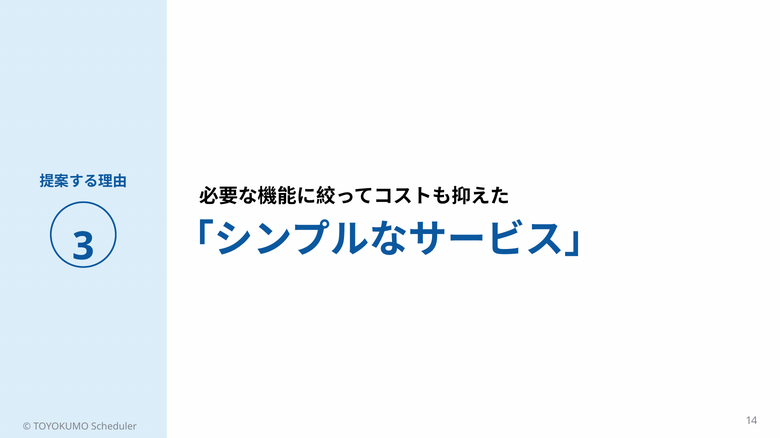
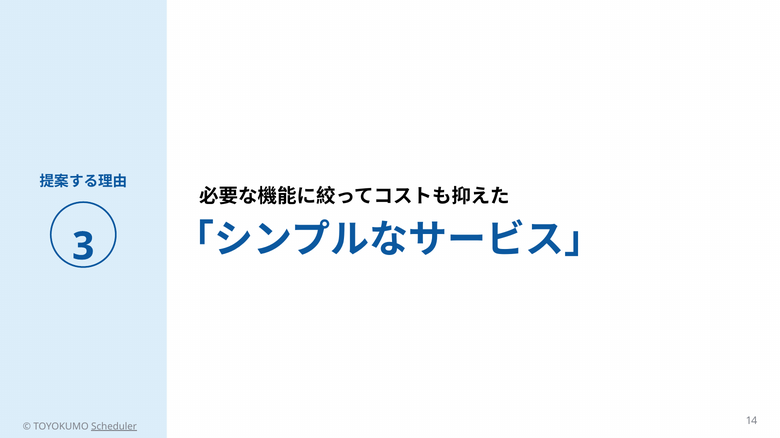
Scheduler underline: none -> present
